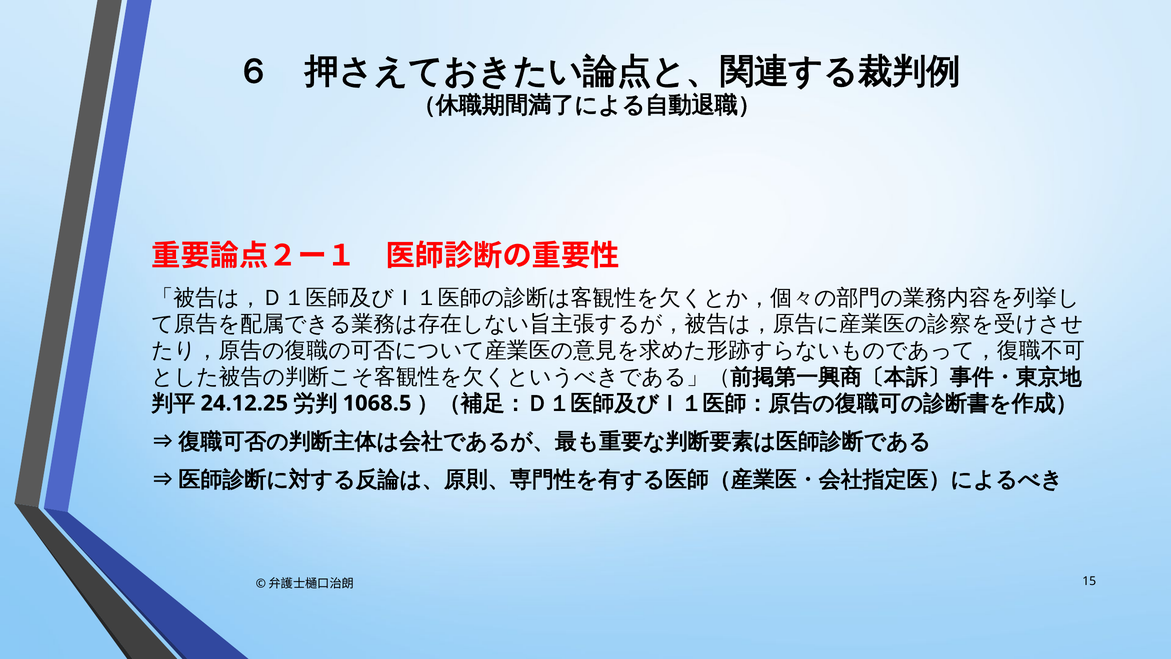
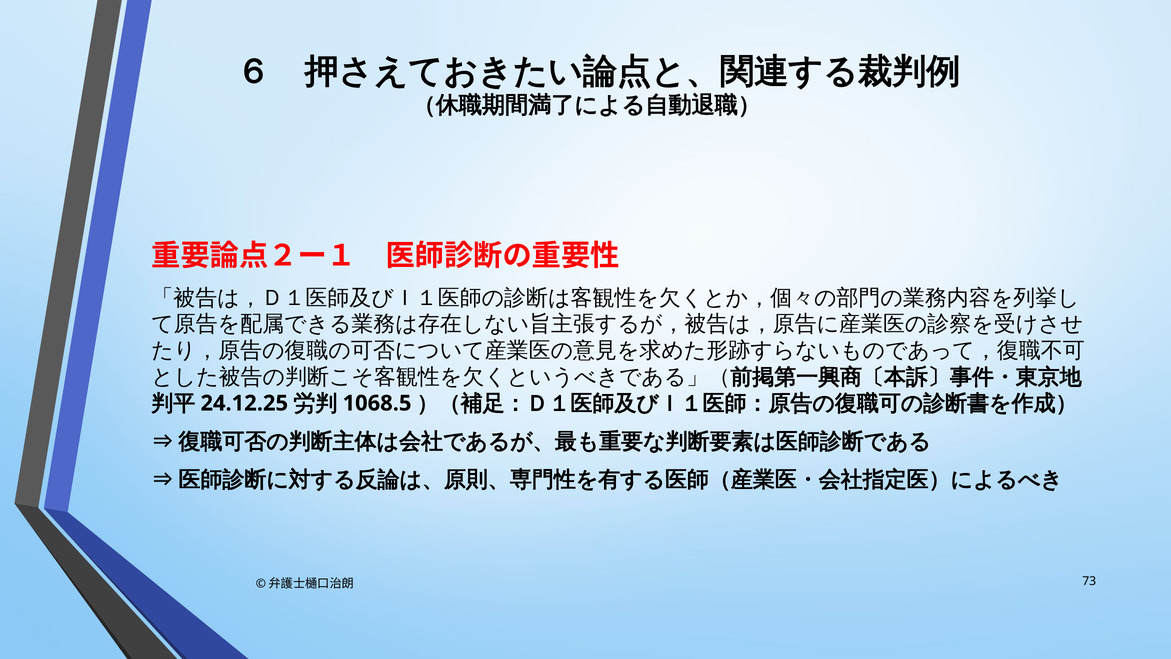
15: 15 -> 73
